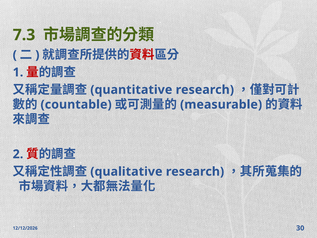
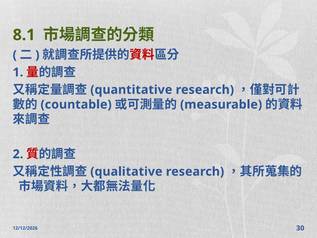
7.3: 7.3 -> 8.1
